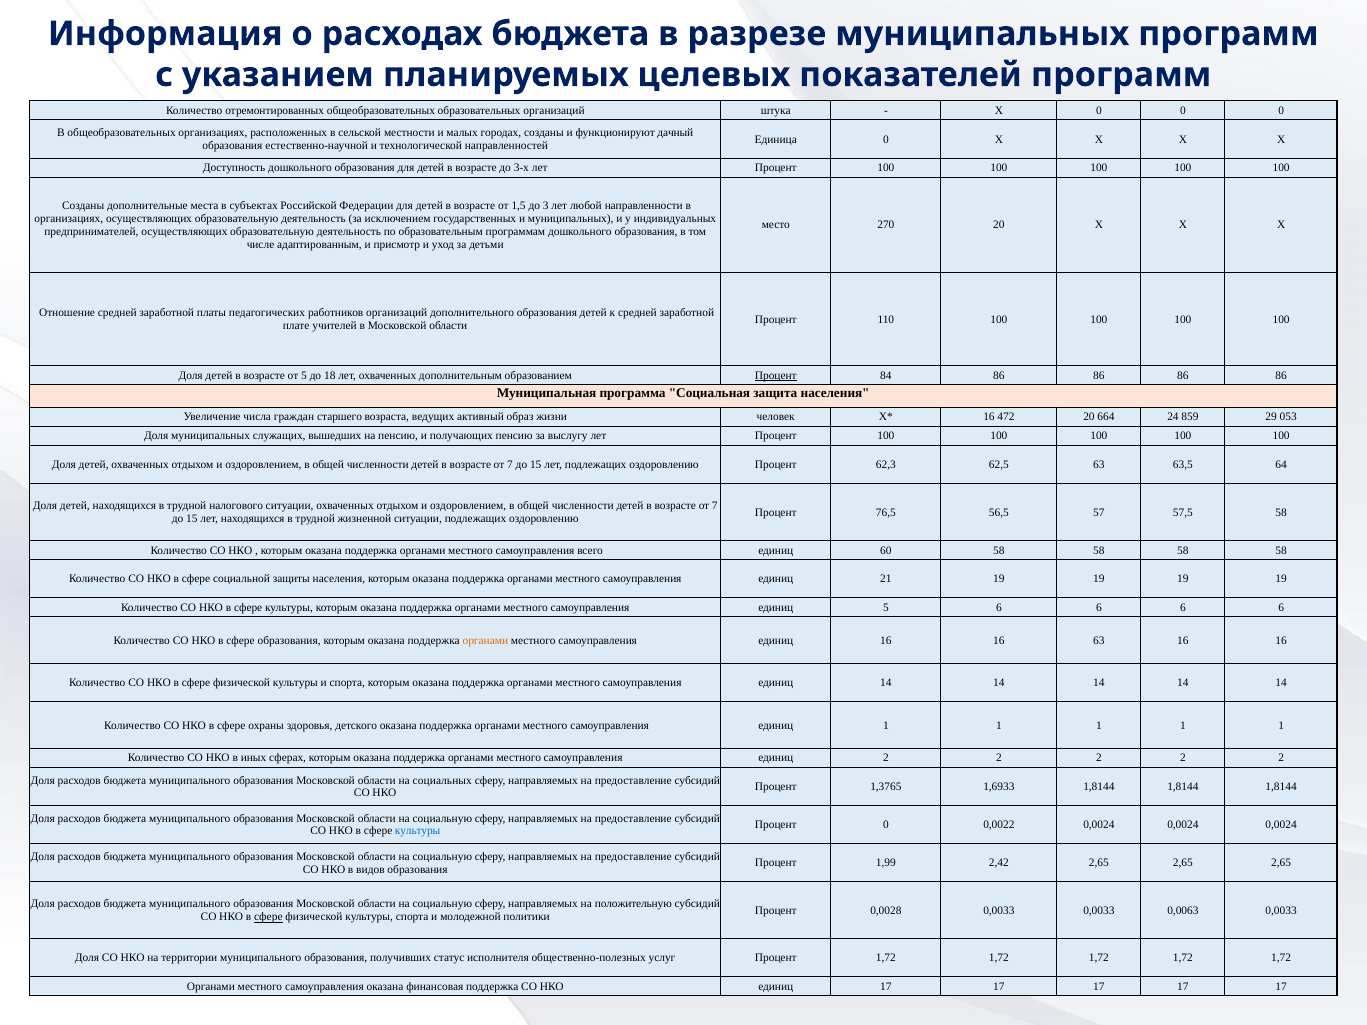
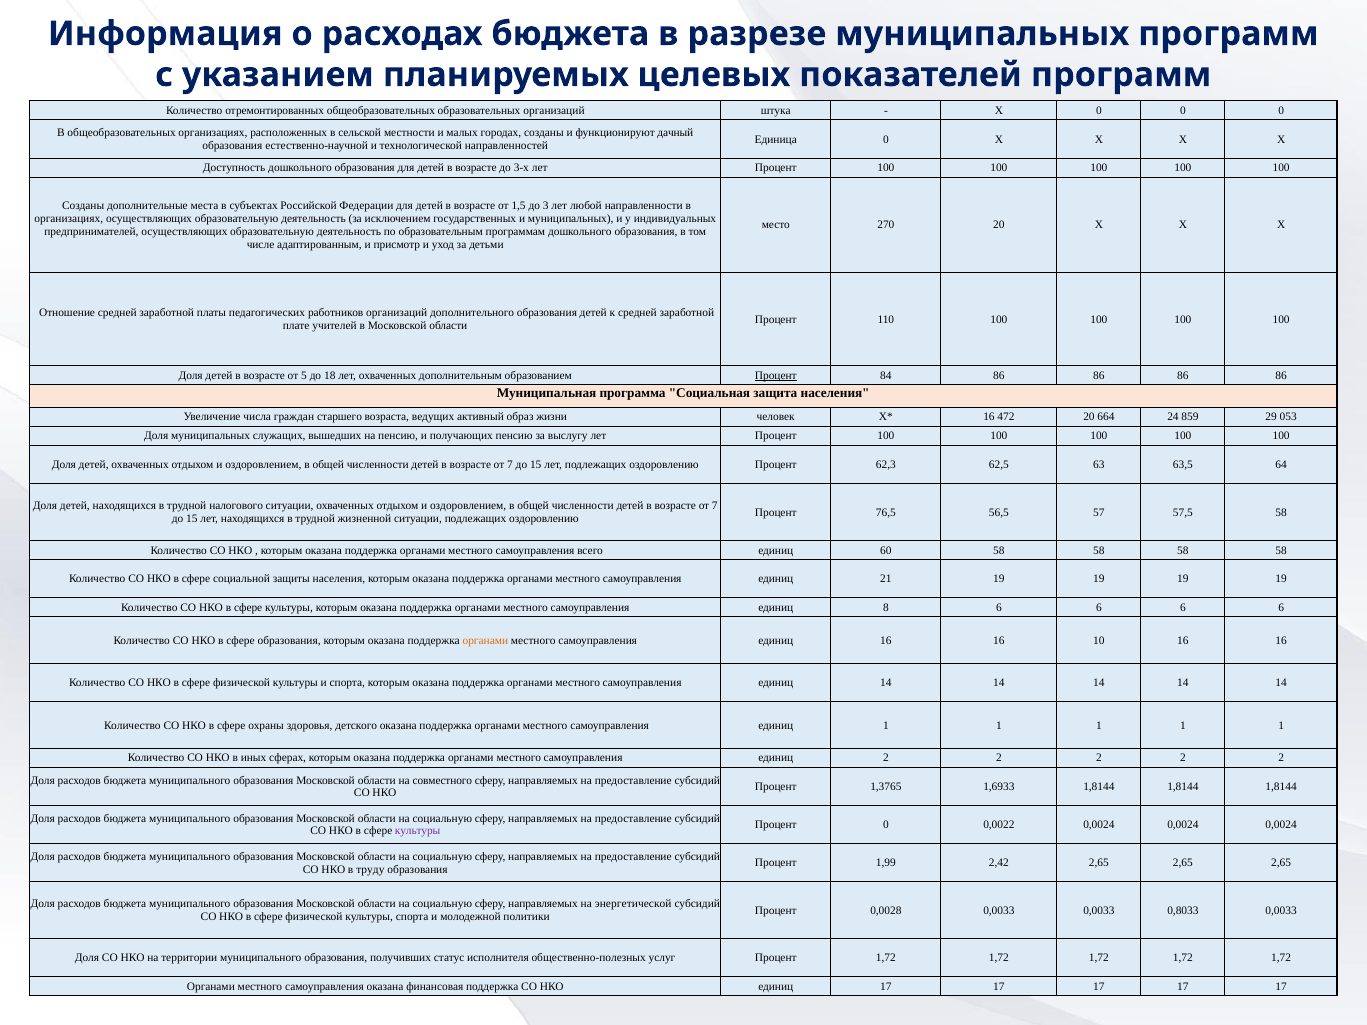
единиц 5: 5 -> 8
16 63: 63 -> 10
социальных: социальных -> совместного
культуры at (418, 831) colour: blue -> purple
видов: видов -> труду
положительную: положительную -> энергетической
0,0063: 0,0063 -> 0,8033
сфере at (268, 917) underline: present -> none
